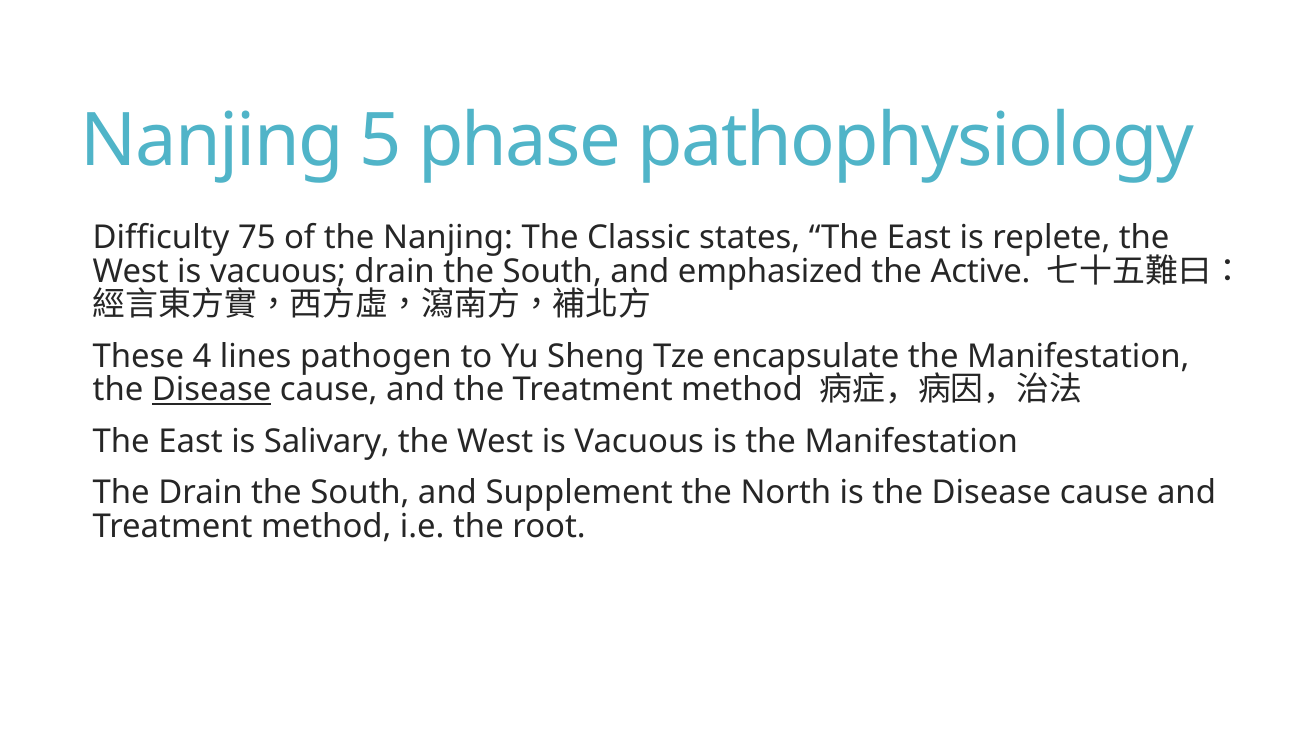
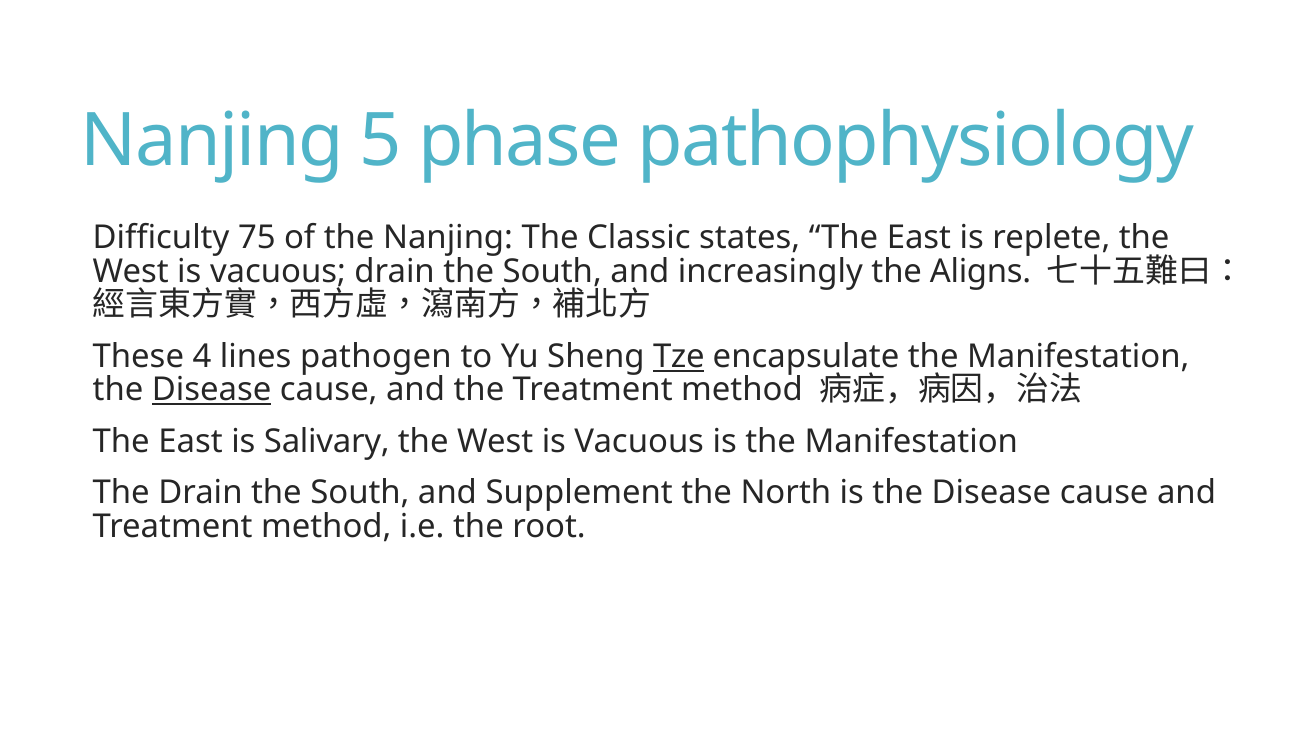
emphasized: emphasized -> increasingly
Active: Active -> Aligns
Tze underline: none -> present
